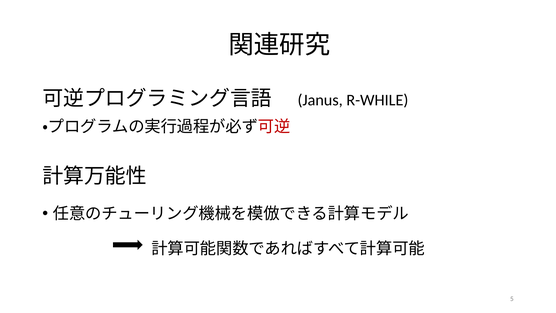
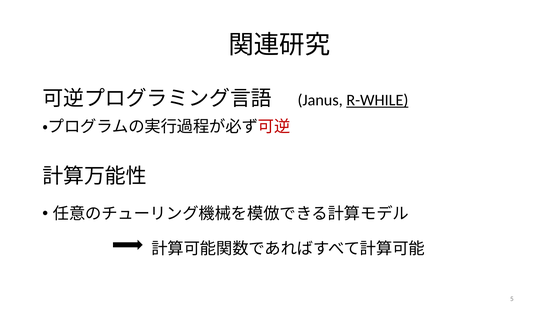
R-WHILE underline: none -> present
